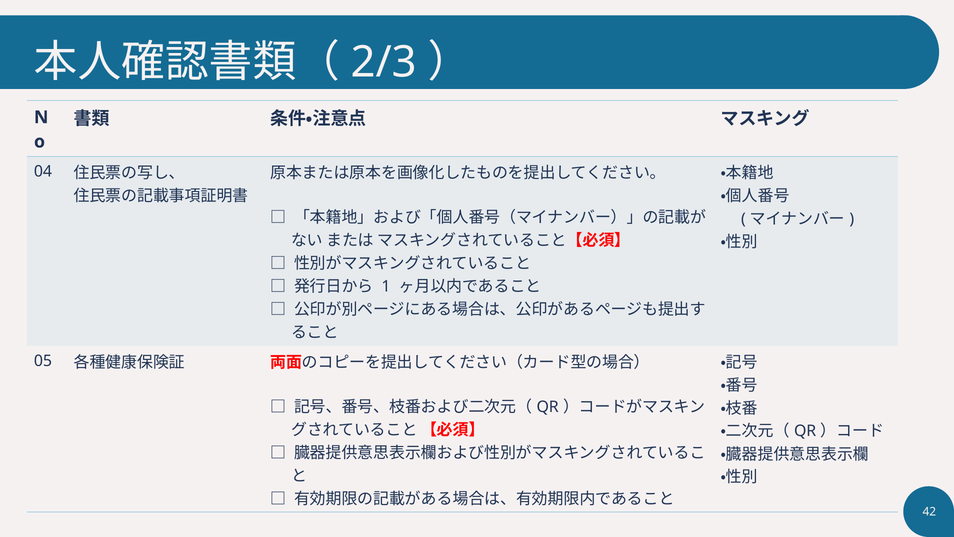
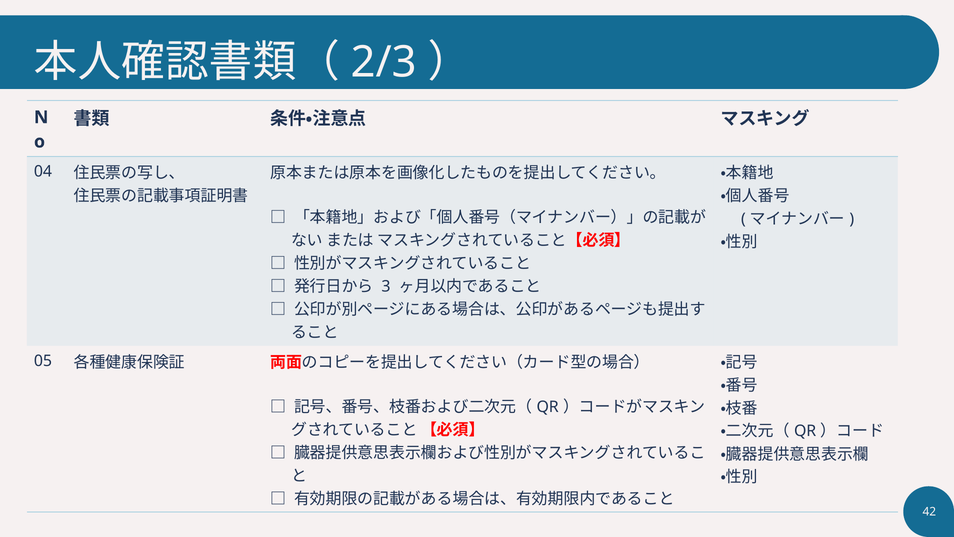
1: 1 -> 3
